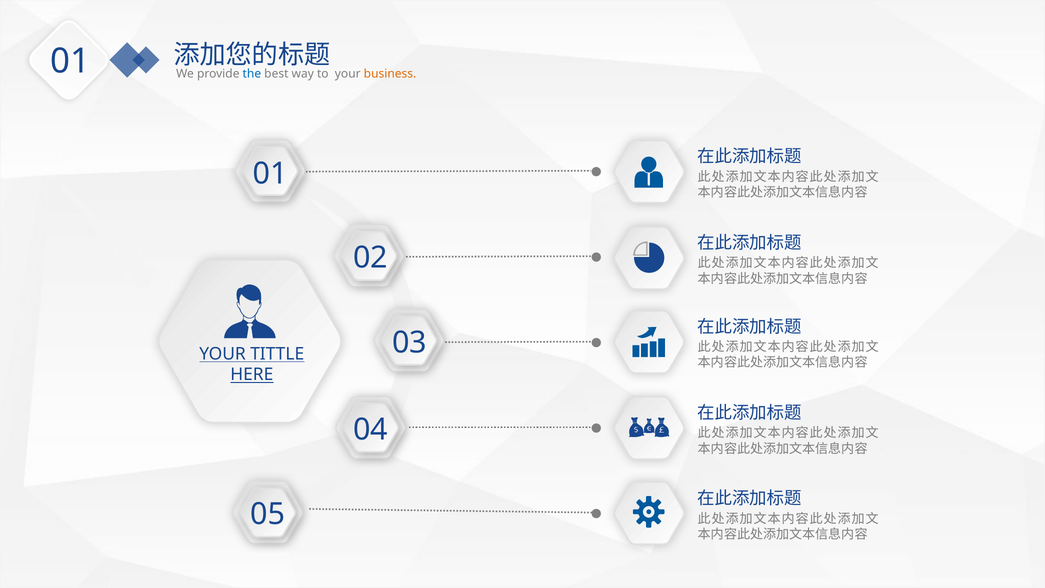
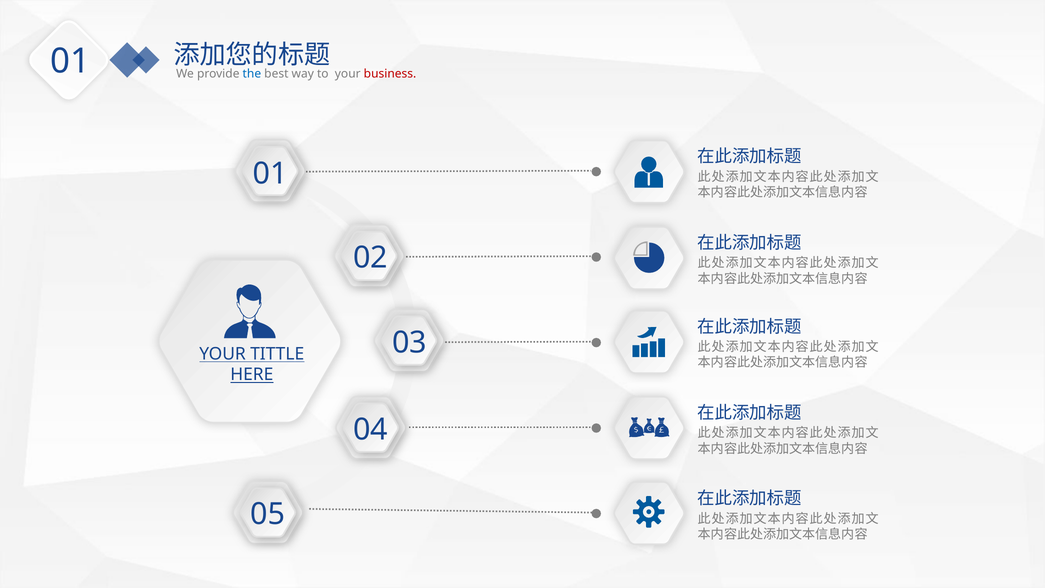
business colour: orange -> red
